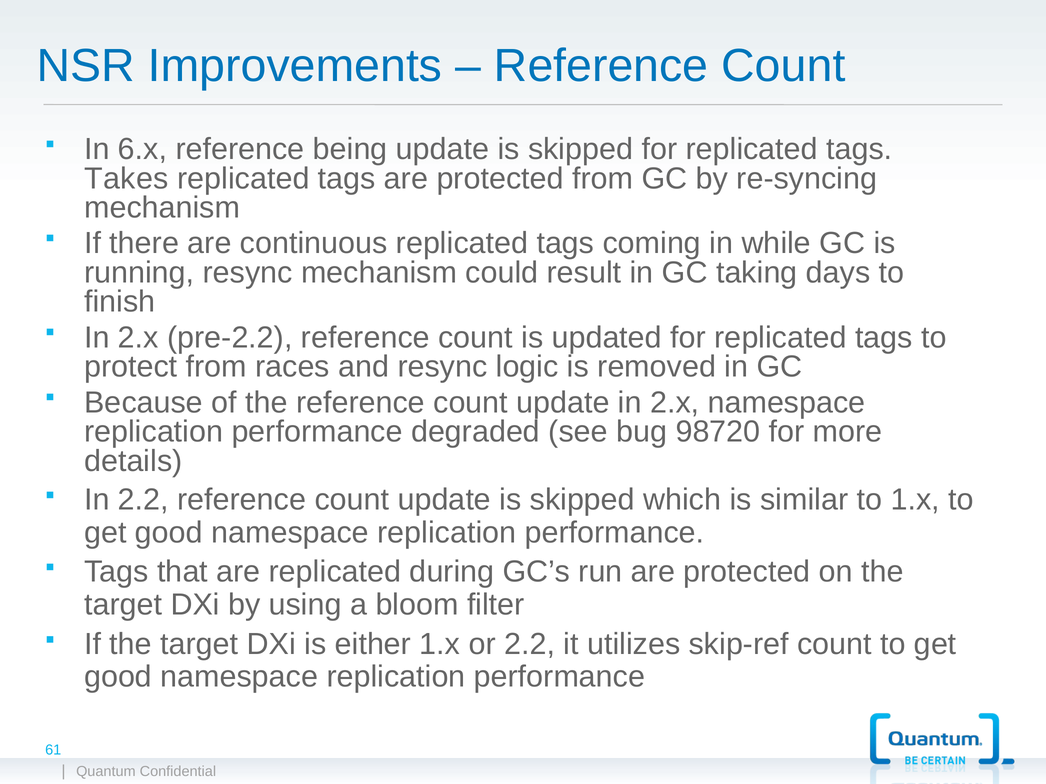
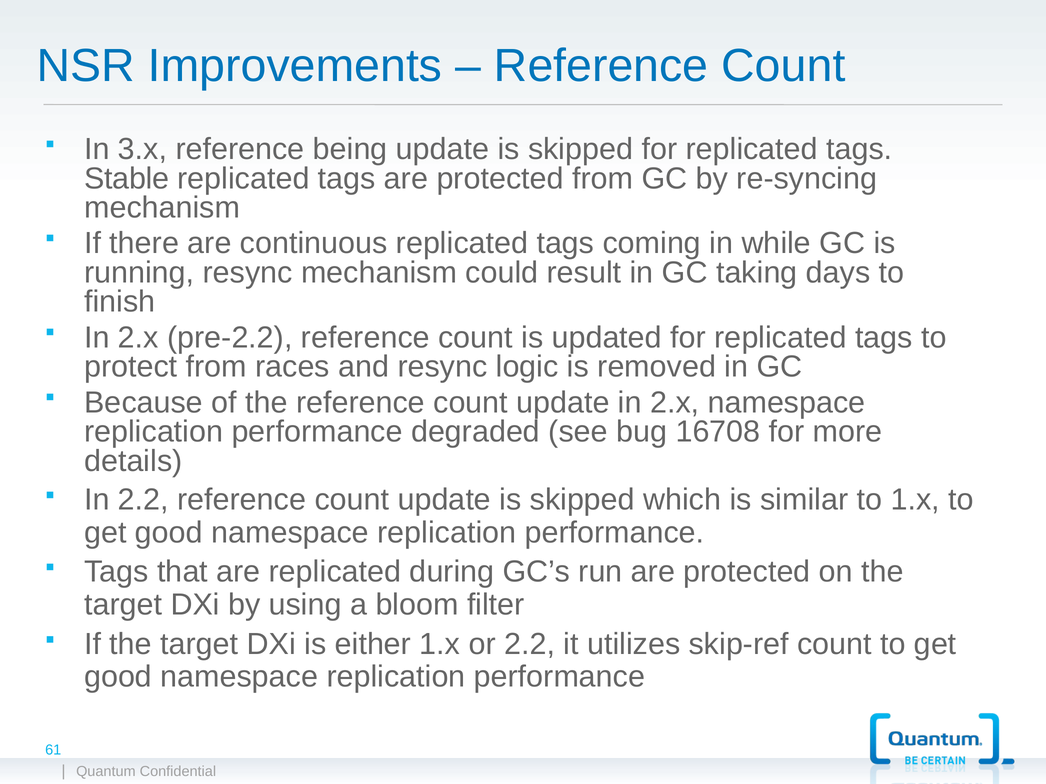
6.x: 6.x -> 3.x
Takes: Takes -> Stable
98720: 98720 -> 16708
